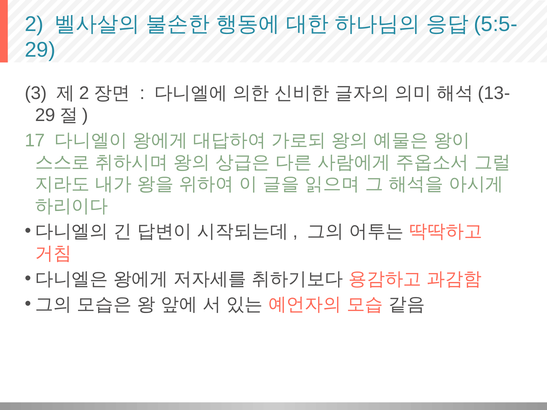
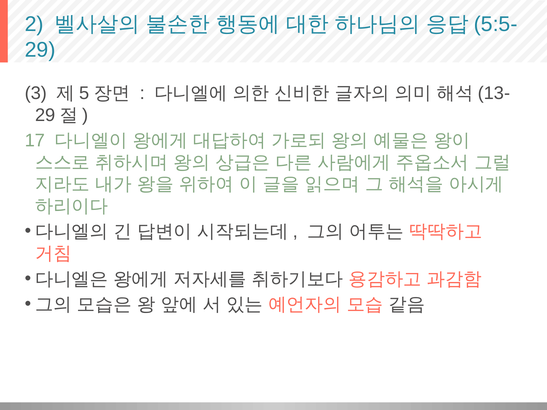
2 at (84, 93): 2 -> 5
